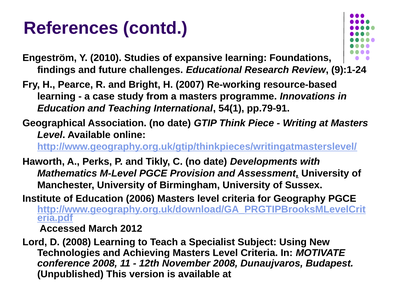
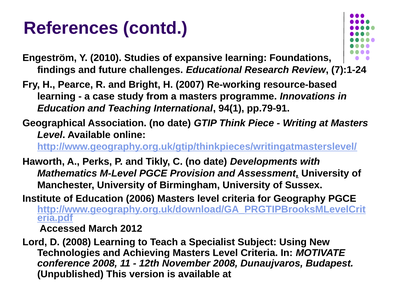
9):1-24: 9):1-24 -> 7):1-24
54(1: 54(1 -> 94(1
